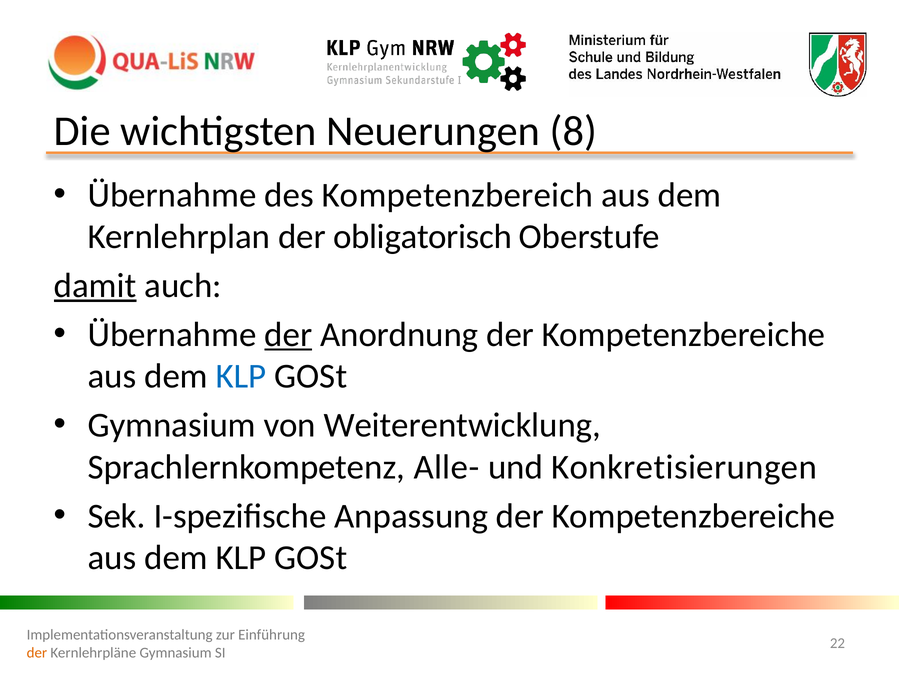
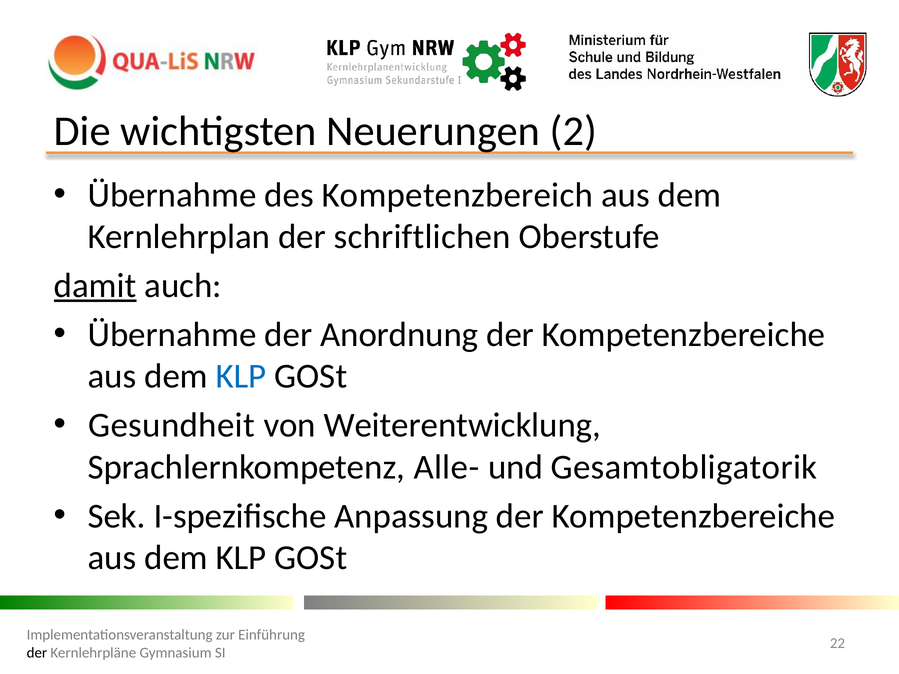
8: 8 -> 2
obligatorisch: obligatorisch -> schriftlichen
der at (288, 335) underline: present -> none
Gymnasium at (172, 425): Gymnasium -> Gesundheit
Konkretisierungen: Konkretisierungen -> Gesamtobligatorik
der at (37, 653) colour: orange -> black
